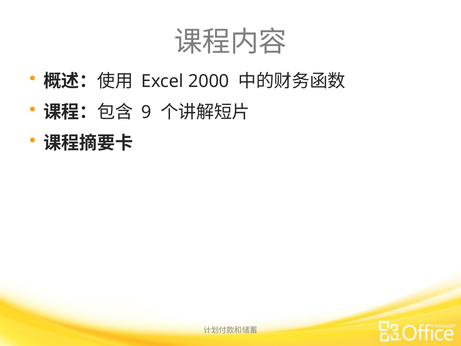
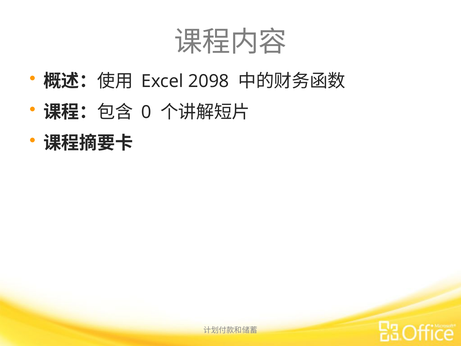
2000: 2000 -> 2098
9: 9 -> 0
